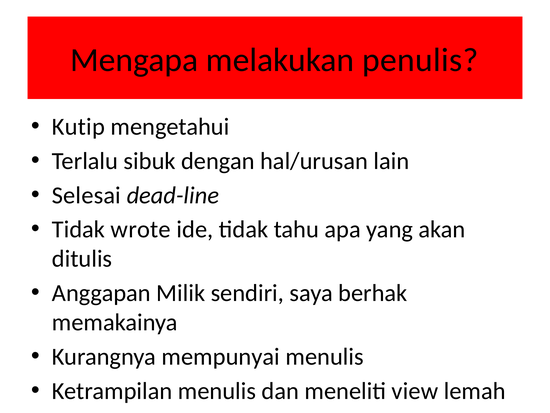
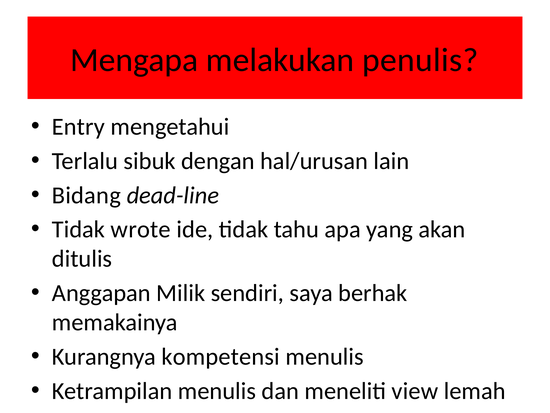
Kutip: Kutip -> Entry
Selesai: Selesai -> Bidang
mempunyai: mempunyai -> kompetensi
